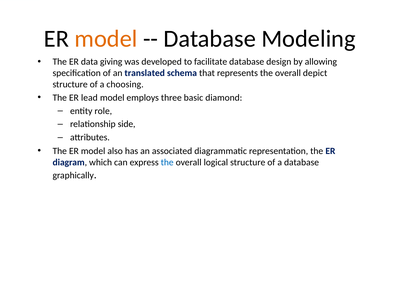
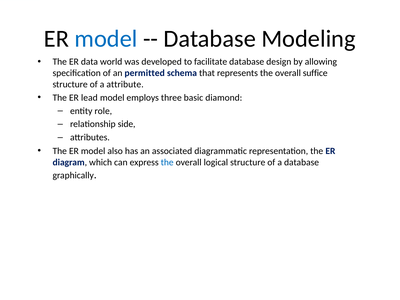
model at (106, 39) colour: orange -> blue
giving: giving -> world
translated: translated -> permitted
depict: depict -> suffice
choosing: choosing -> attribute
